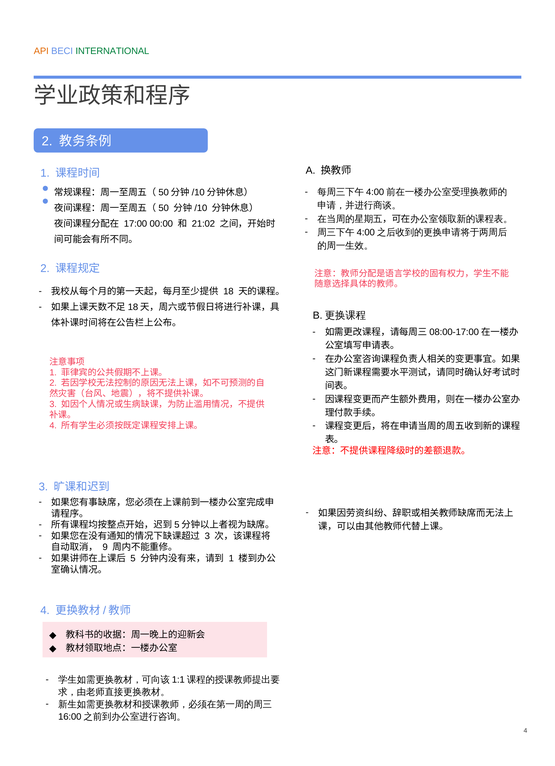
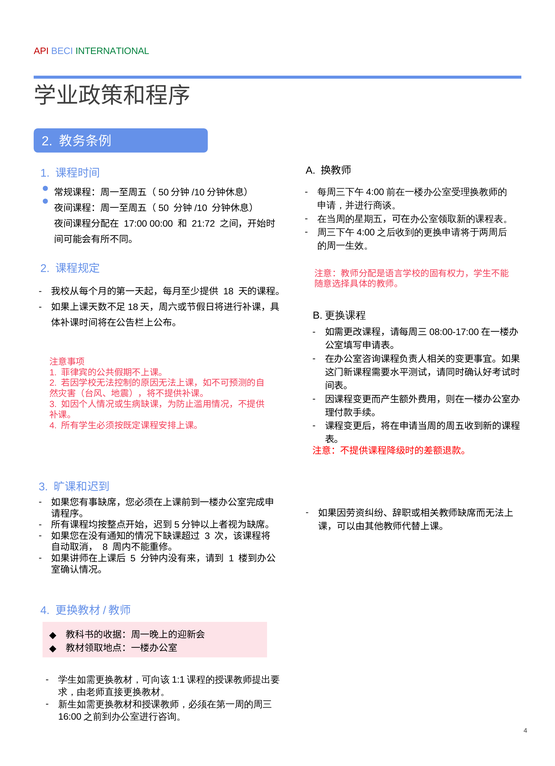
API colour: orange -> red
21:02: 21:02 -> 21:72
9: 9 -> 8
